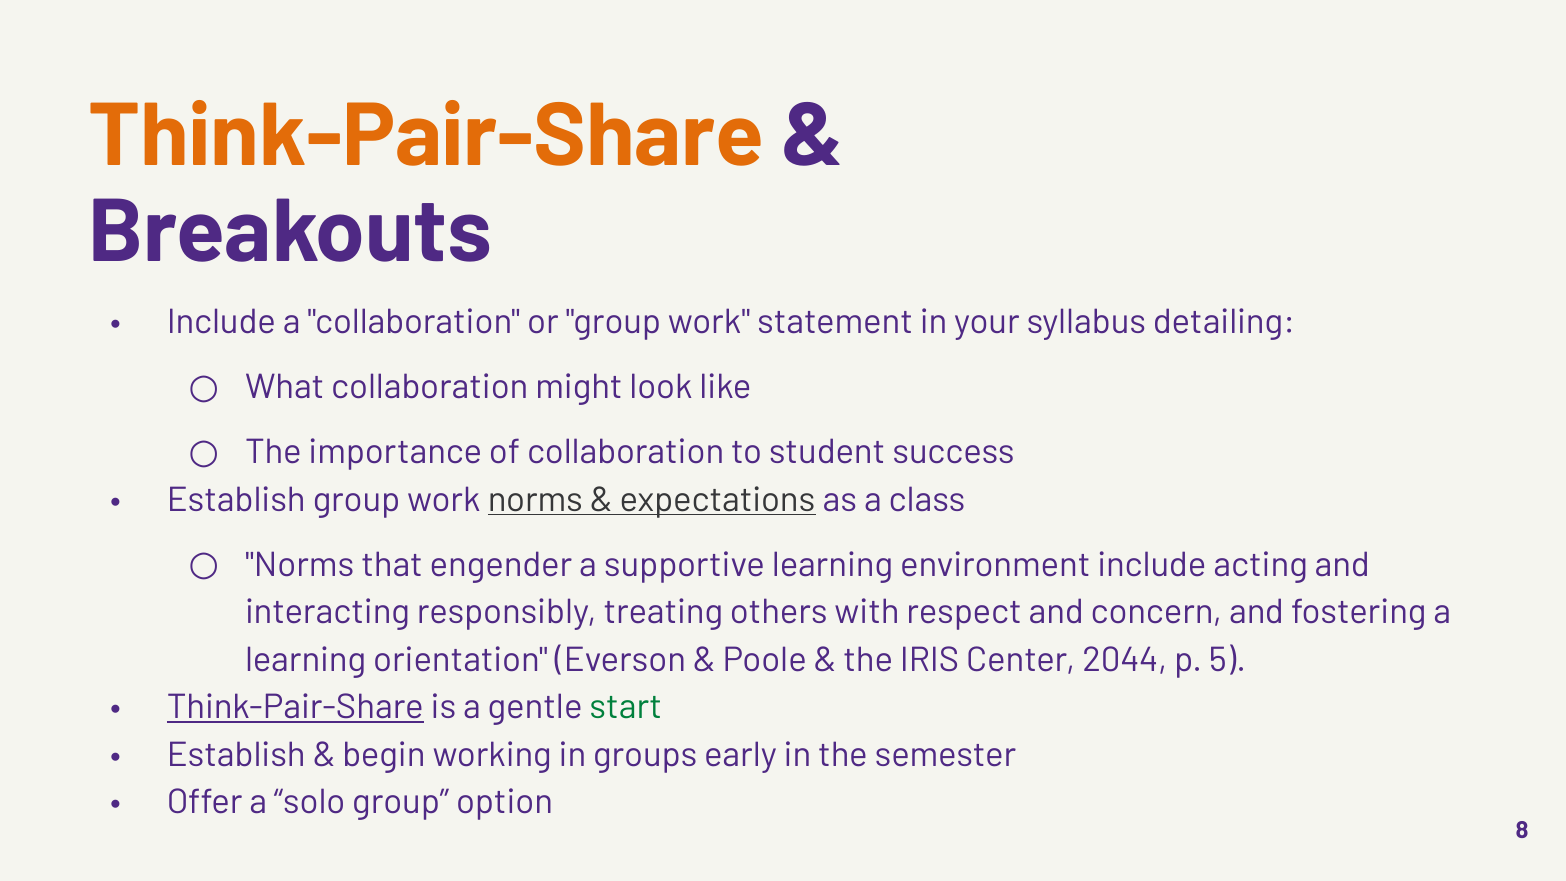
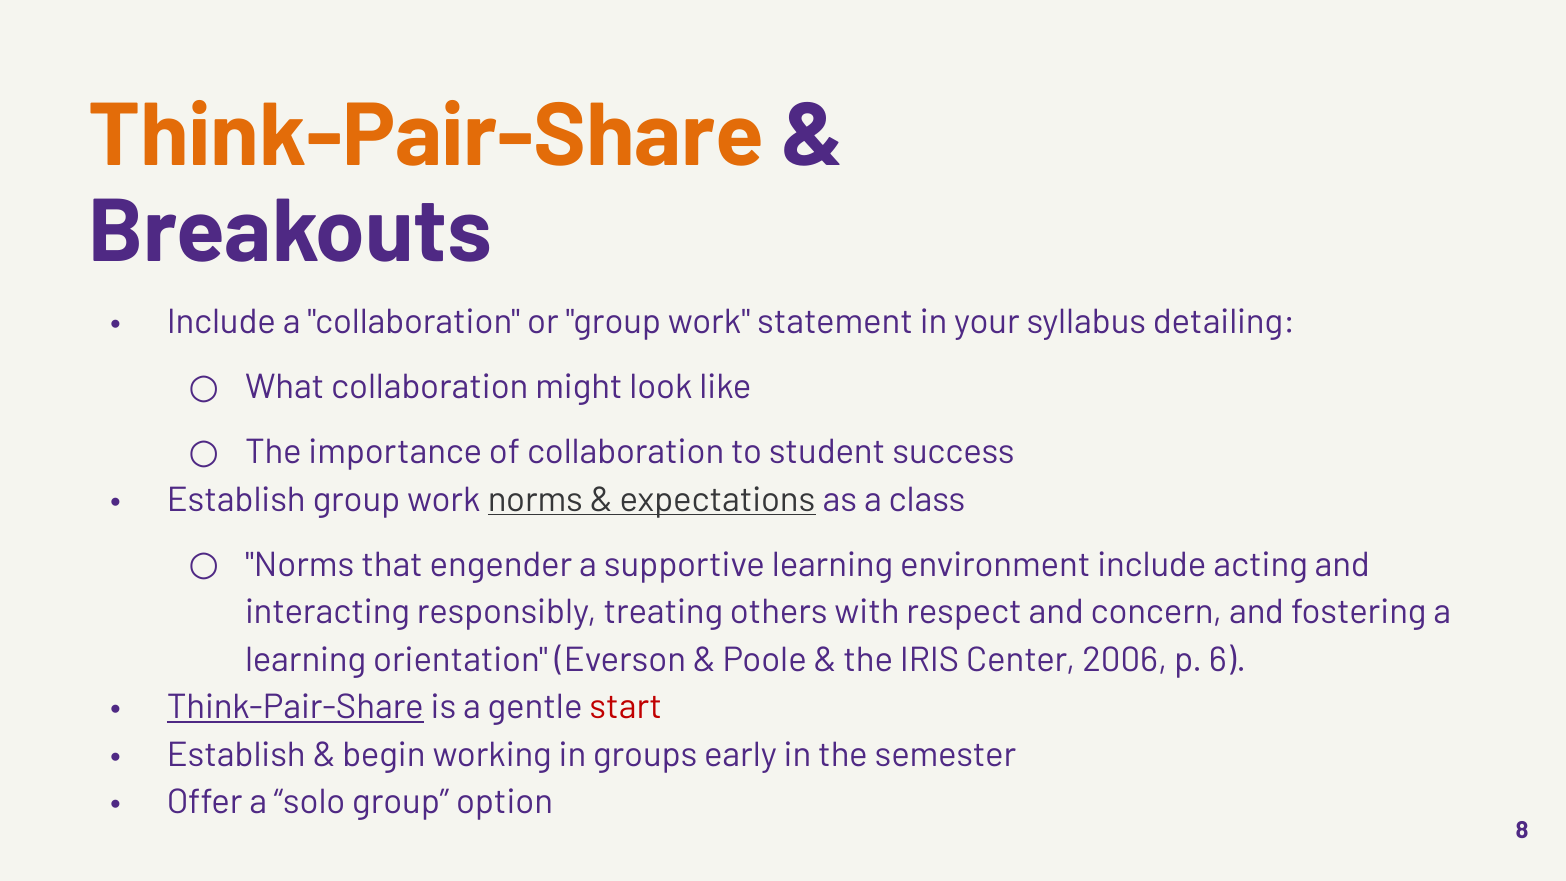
2044: 2044 -> 2006
5: 5 -> 6
start colour: green -> red
